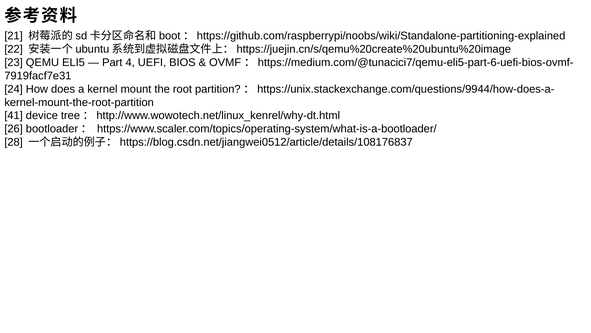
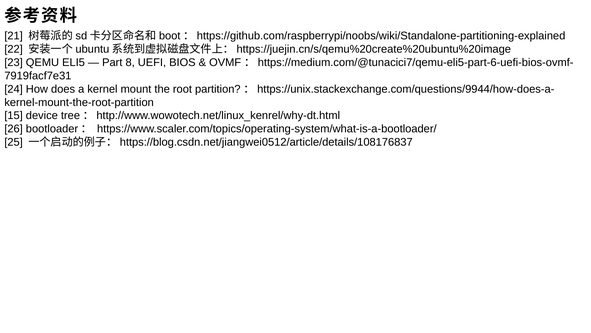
4: 4 -> 8
41: 41 -> 15
28: 28 -> 25
